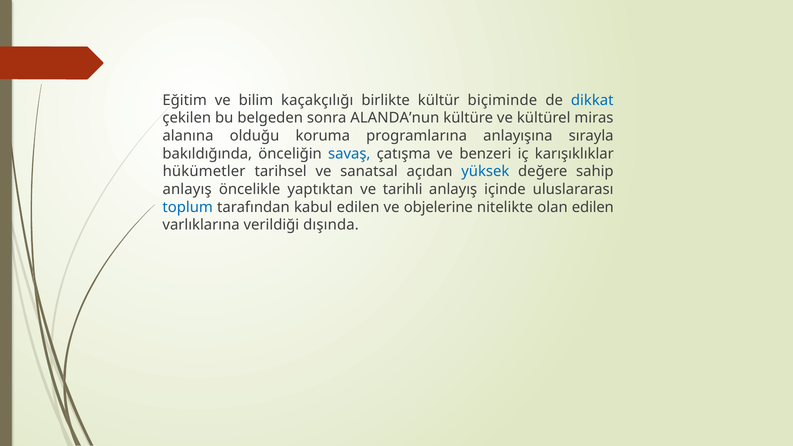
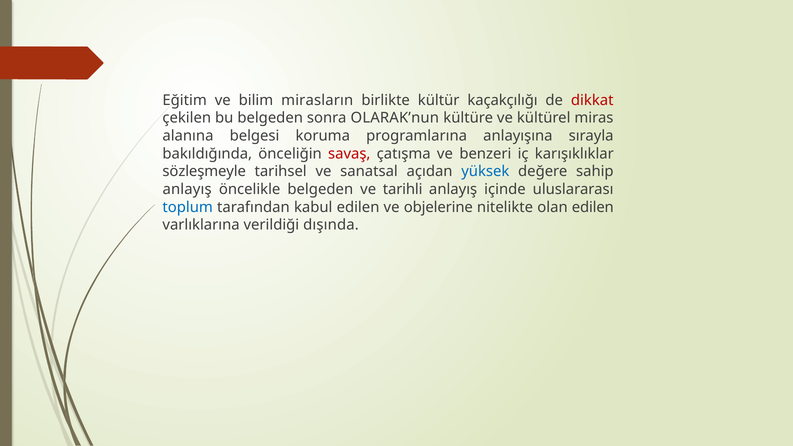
kaçakçılığı: kaçakçılığı -> mirasların
biçiminde: biçiminde -> kaçakçılığı
dikkat colour: blue -> red
ALANDA’nun: ALANDA’nun -> OLARAK’nun
olduğu: olduğu -> belgesi
savaş colour: blue -> red
hükümetler: hükümetler -> sözleşmeyle
öncelikle yaptıktan: yaptıktan -> belgeden
